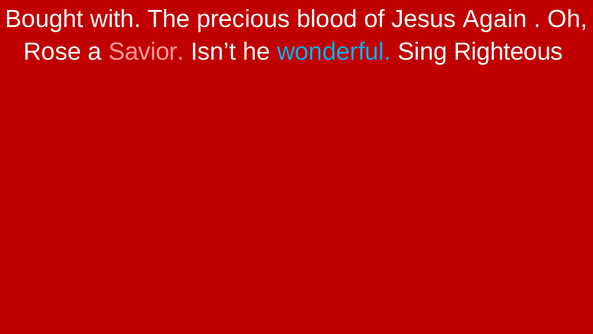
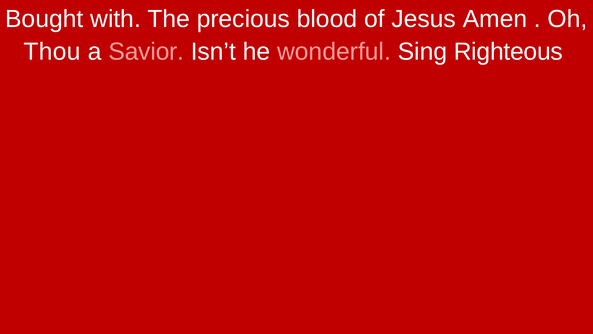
Again: Again -> Amen
Rose: Rose -> Thou
wonderful colour: light blue -> pink
